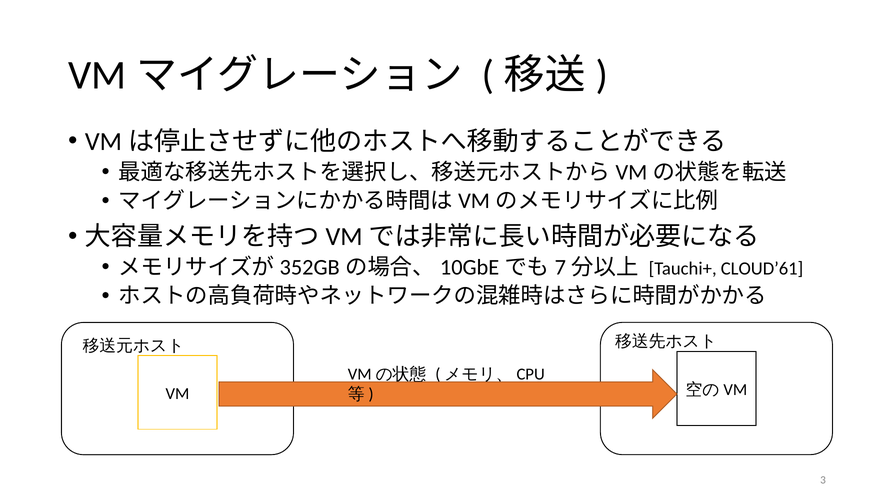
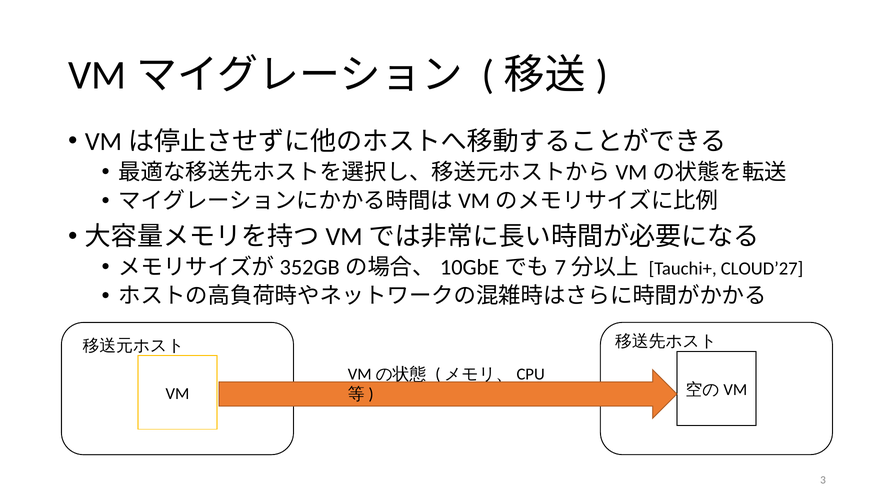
CLOUD’61: CLOUD’61 -> CLOUD’27
